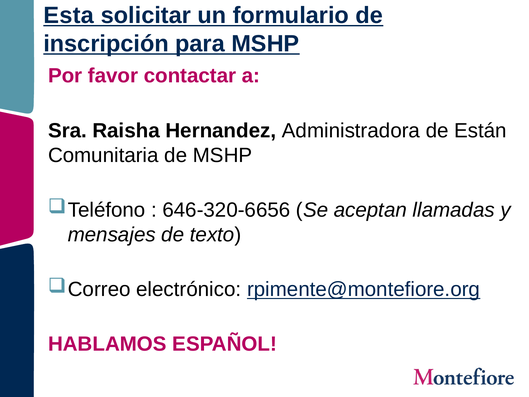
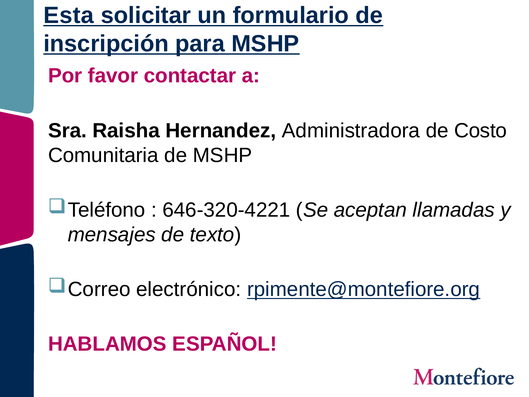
Están: Están -> Costo
646-320-6656: 646-320-6656 -> 646-320-4221
